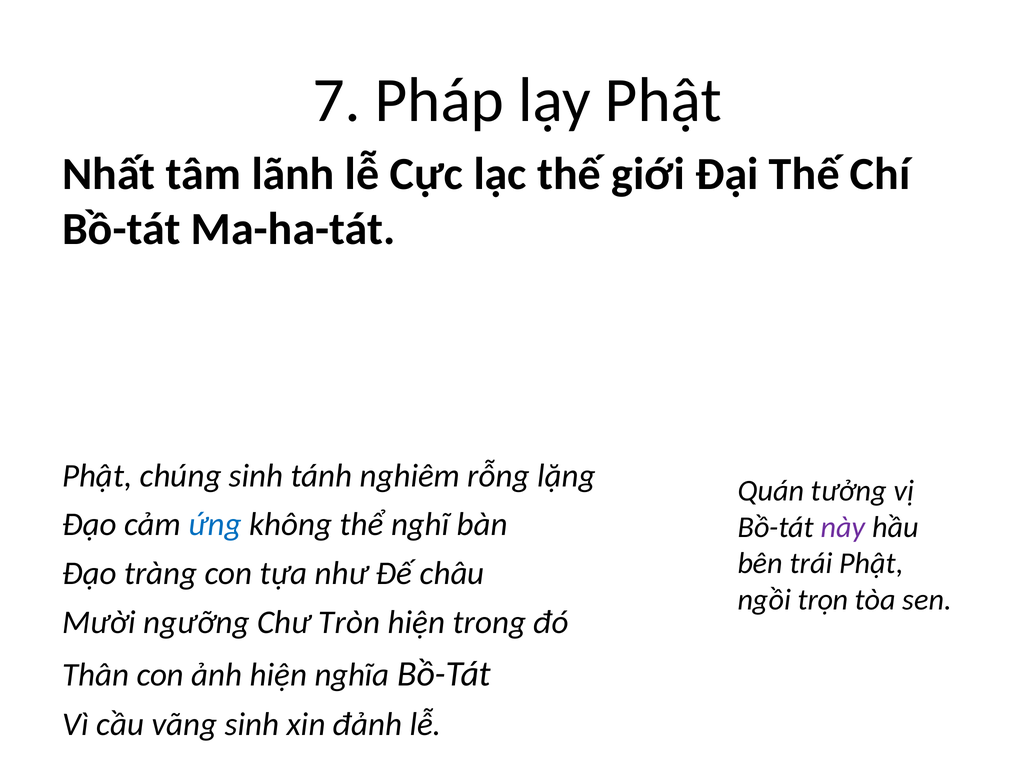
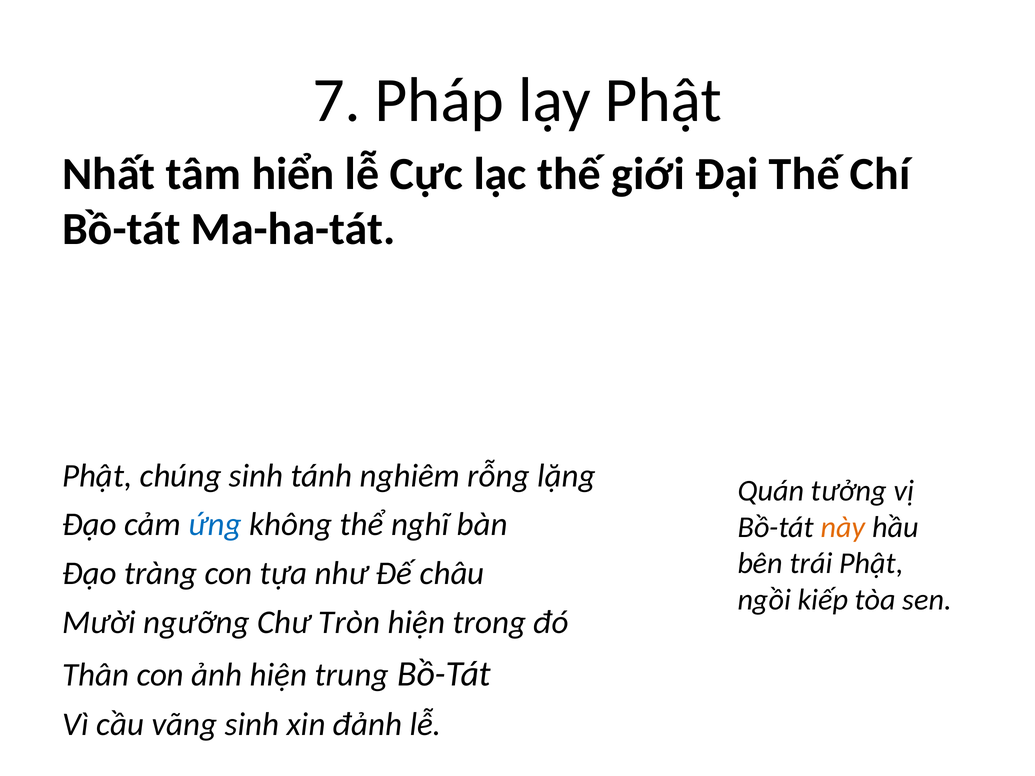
lãnh: lãnh -> hiển
này colour: purple -> orange
trọn: trọn -> kiếp
nghĩa: nghĩa -> trung
